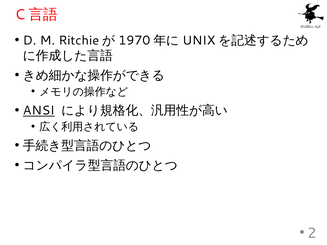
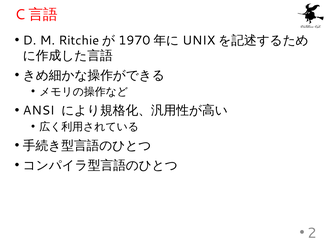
ANSI underline: present -> none
